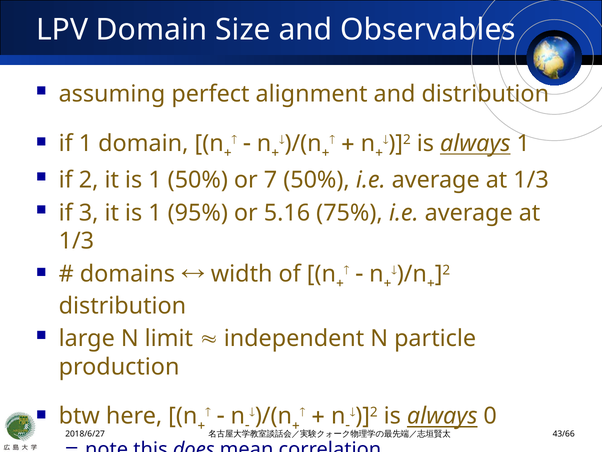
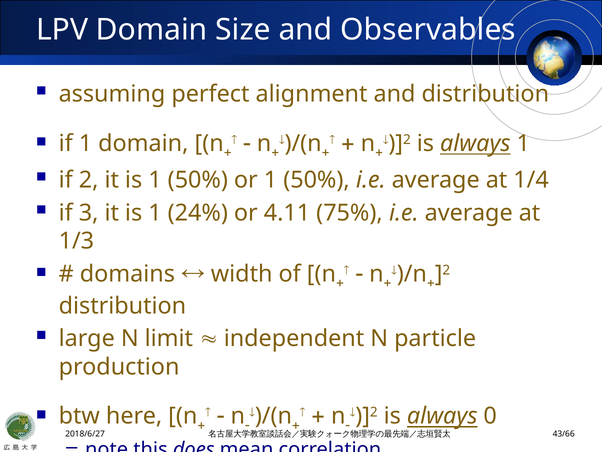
or 7: 7 -> 1
1/3 at (531, 180): 1/3 -> 1/4
95%: 95% -> 24%
5.16: 5.16 -> 4.11
